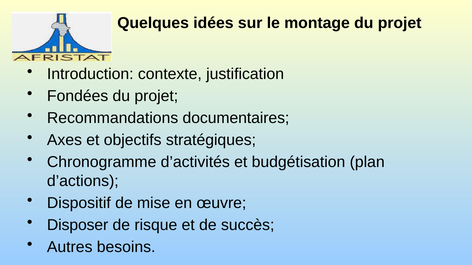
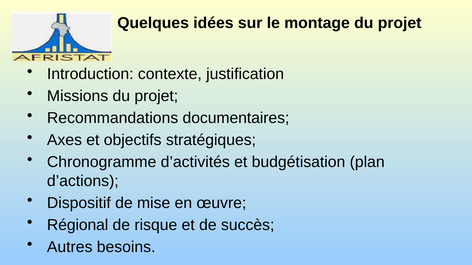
Fondées: Fondées -> Missions
Disposer: Disposer -> Régional
